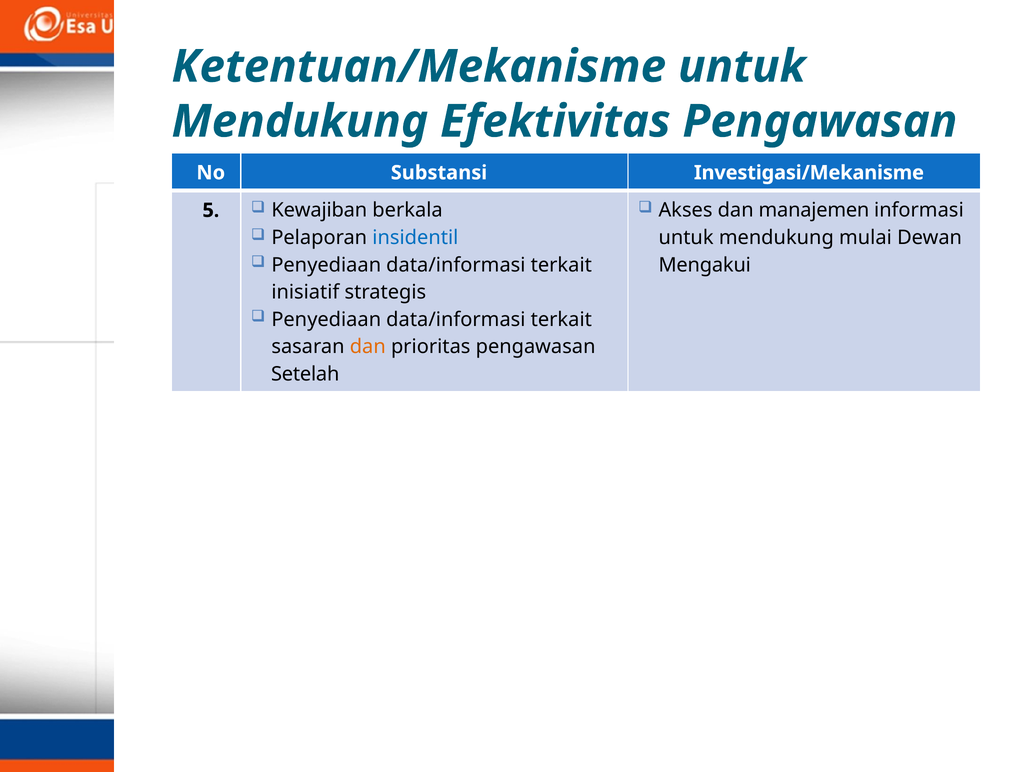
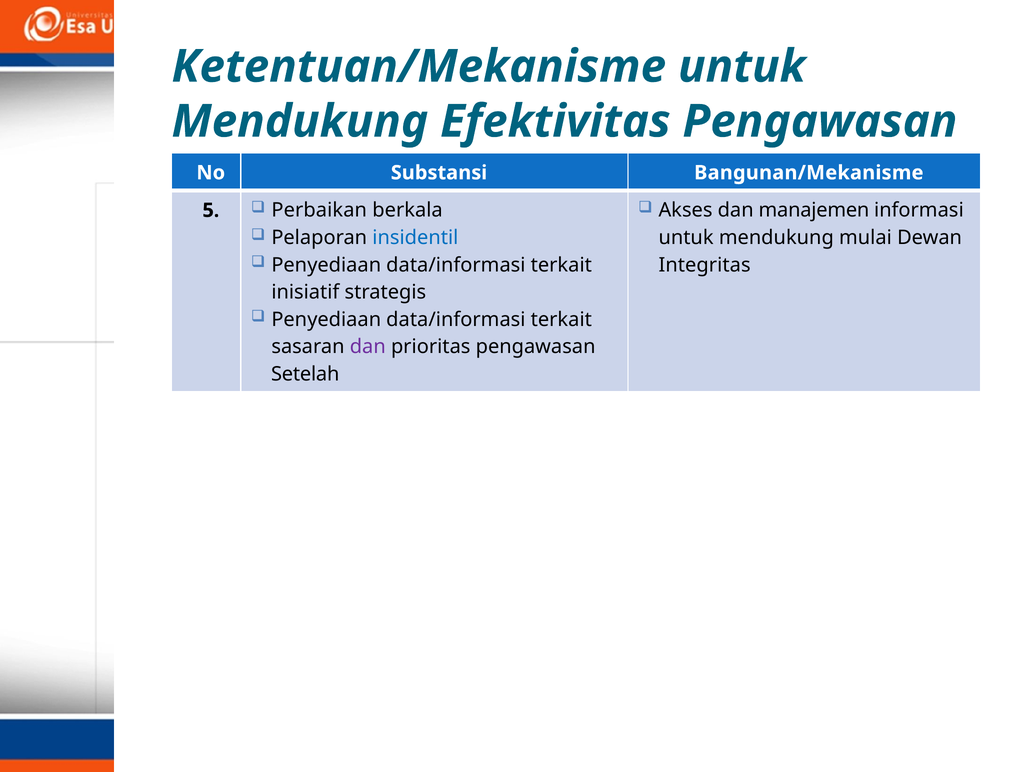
Investigasi/Mekanisme: Investigasi/Mekanisme -> Bangunan/Mekanisme
Kewajiban: Kewajiban -> Perbaikan
Mengakui: Mengakui -> Integritas
dan at (368, 347) colour: orange -> purple
